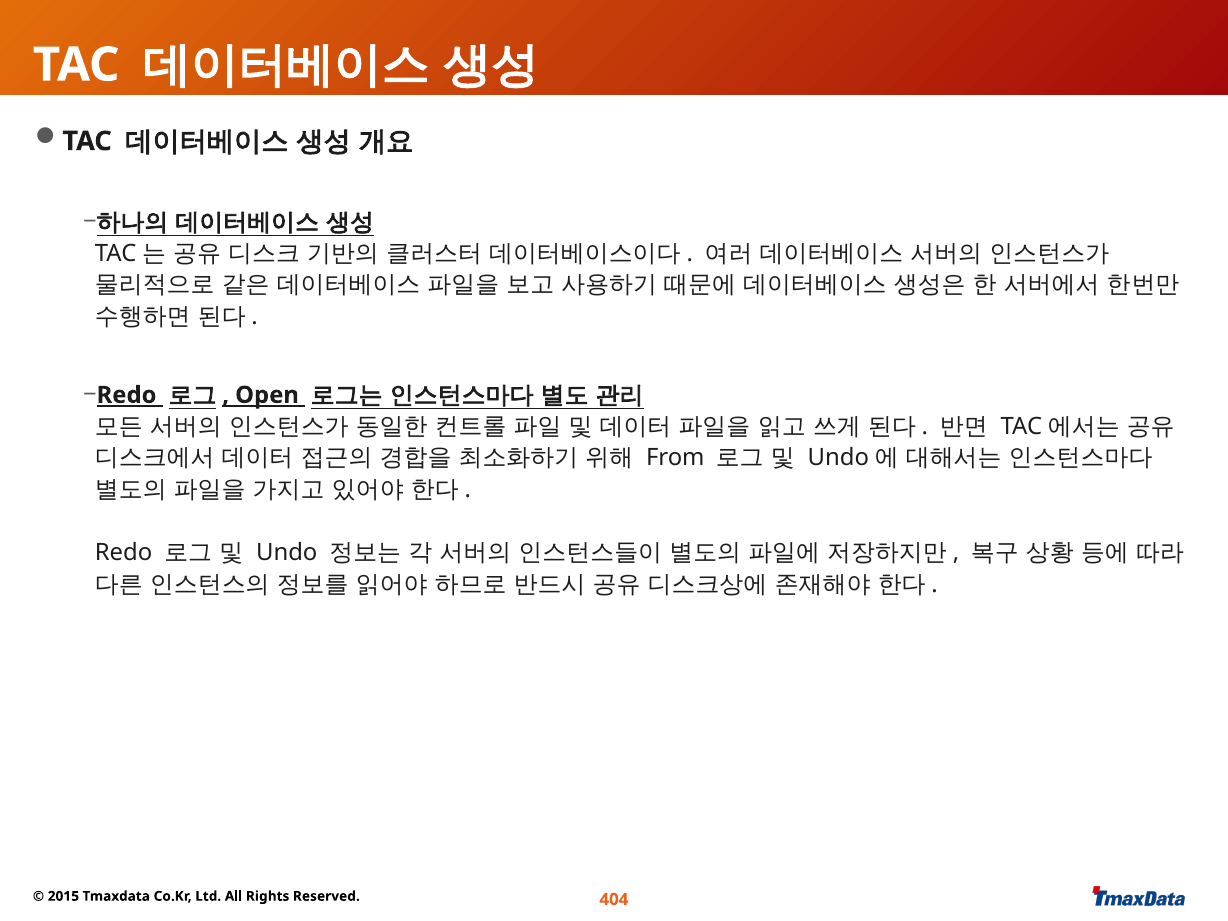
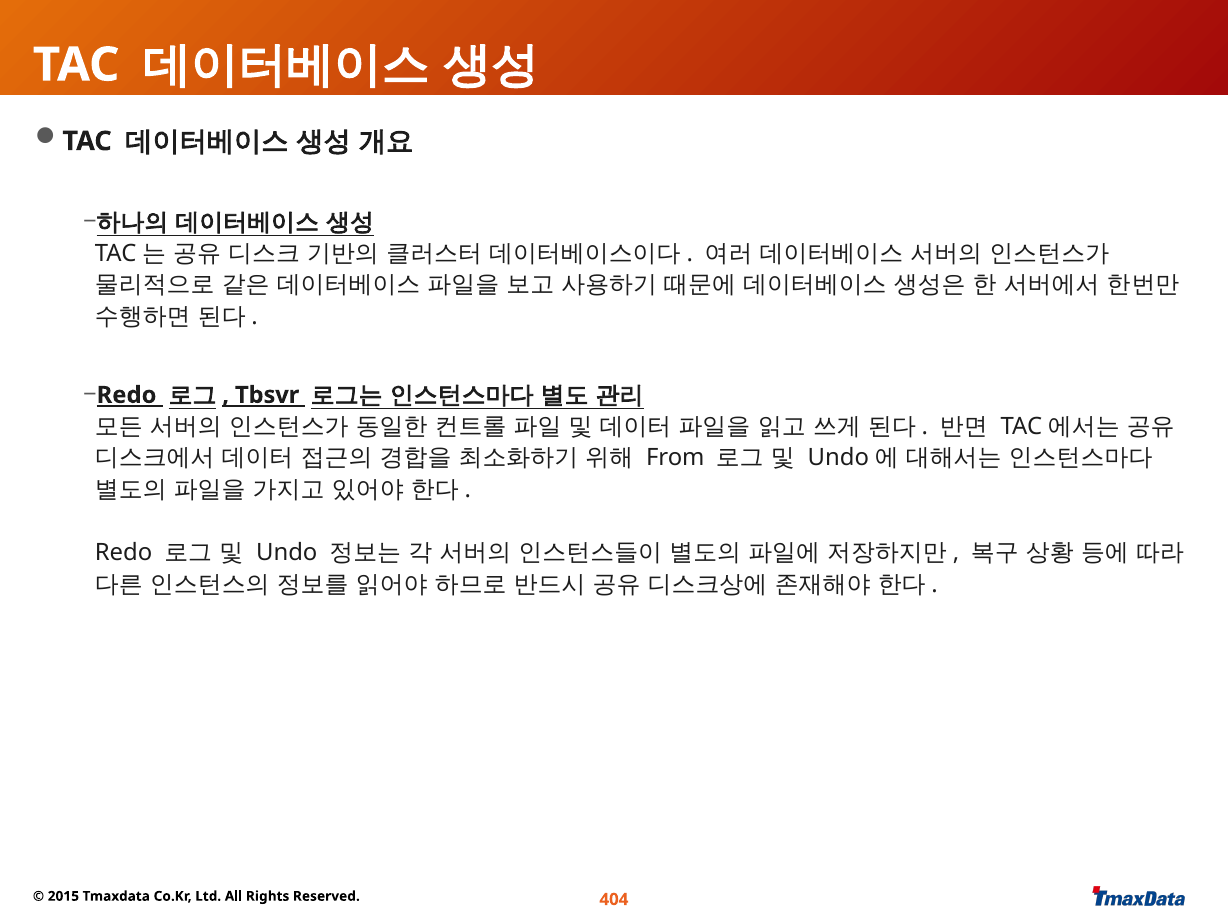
Open: Open -> Tbsvr
